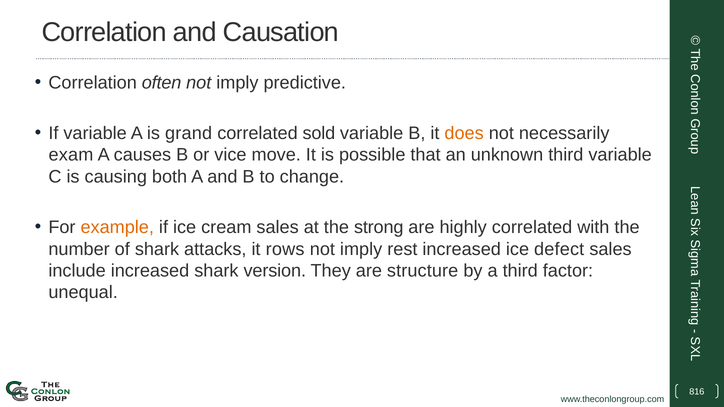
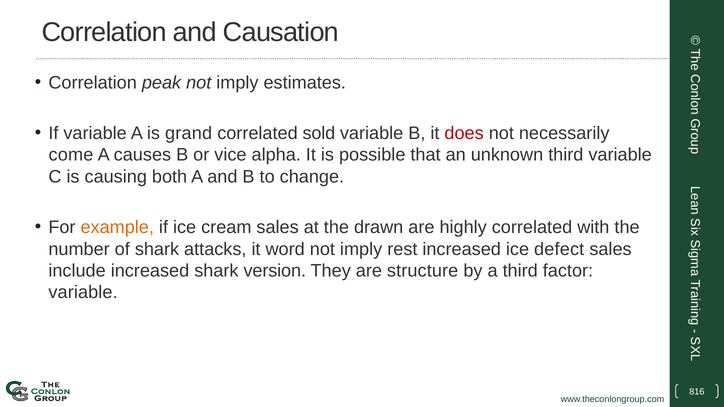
often: often -> peak
predictive: predictive -> estimates
does colour: orange -> red
exam: exam -> come
move: move -> alpha
strong: strong -> drawn
rows: rows -> word
unequal at (83, 293): unequal -> variable
